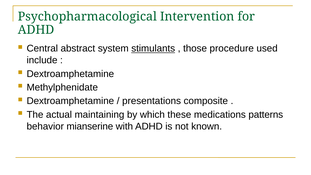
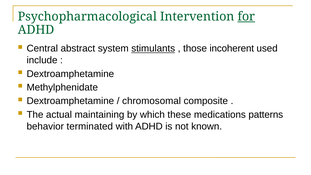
for underline: none -> present
procedure: procedure -> incoherent
presentations: presentations -> chromosomal
mianserine: mianserine -> terminated
